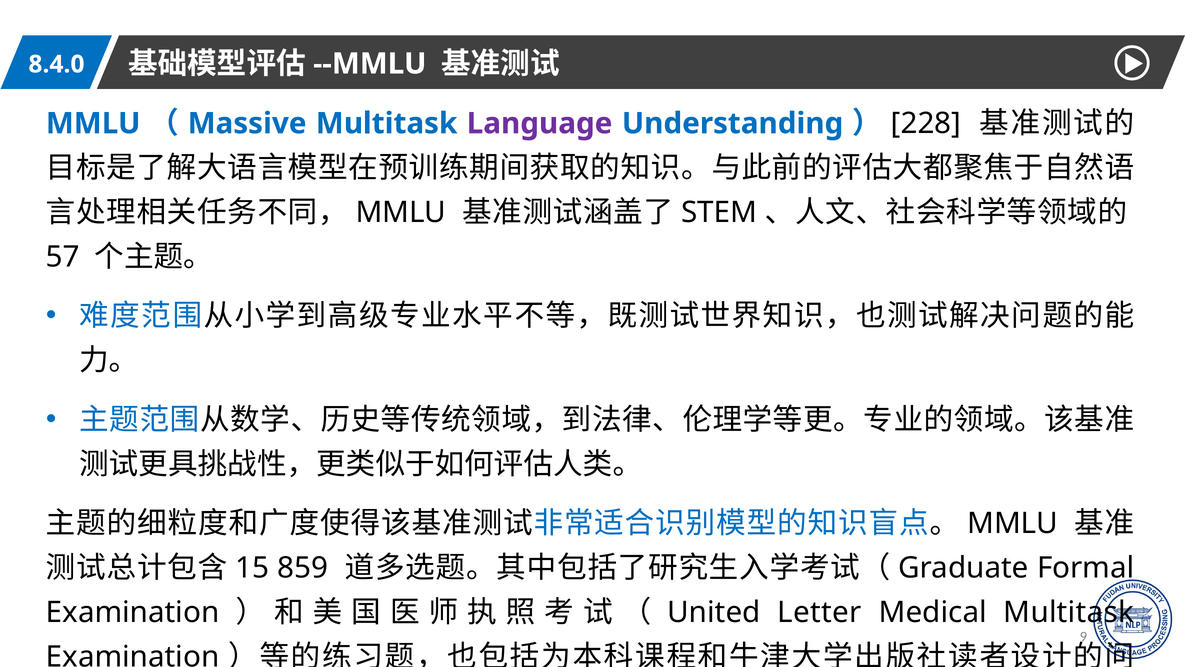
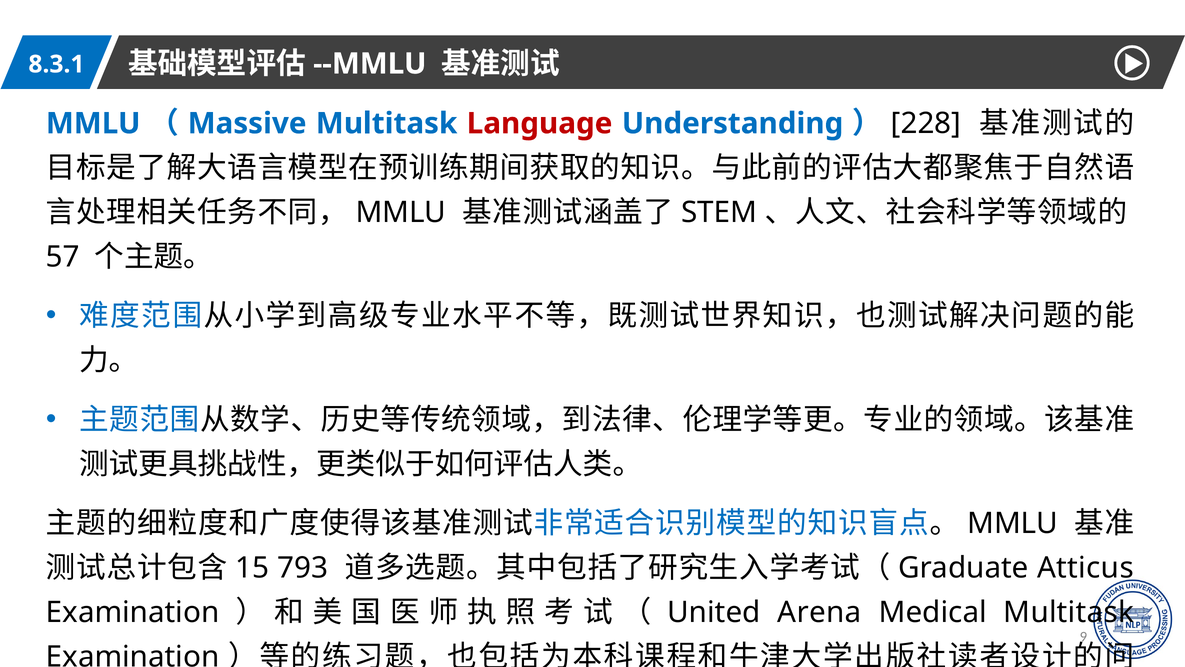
8.4.0: 8.4.0 -> 8.3.1
Language colour: purple -> red
859: 859 -> 793
Formal: Formal -> Atticus
Letter: Letter -> Arena
